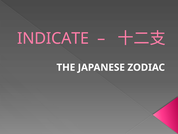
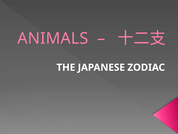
INDICATE: INDICATE -> ANIMALS
